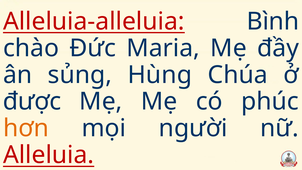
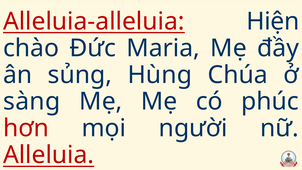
Bình: Bình -> Hiện
được: được -> sàng
hơn colour: orange -> red
